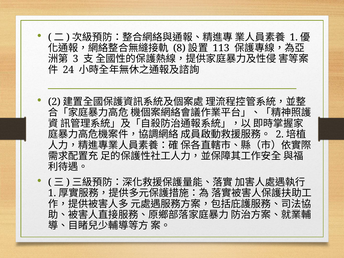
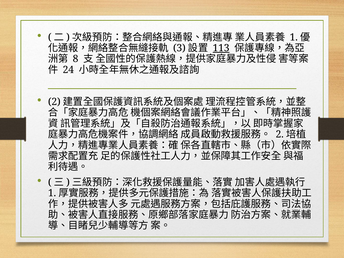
8: 8 -> 3
113 underline: none -> present
3: 3 -> 8
